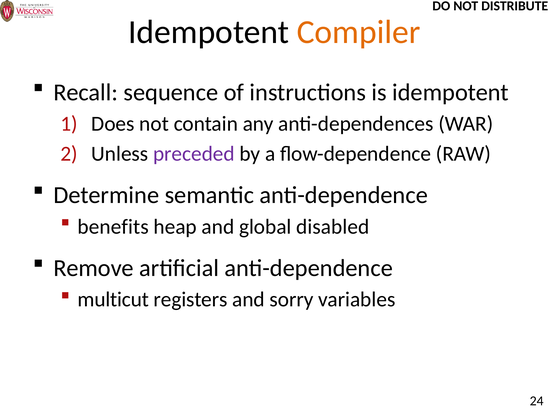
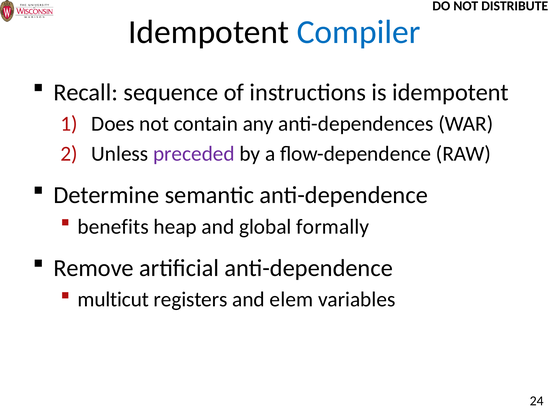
Compiler colour: orange -> blue
disabled: disabled -> formally
sorry: sorry -> elem
